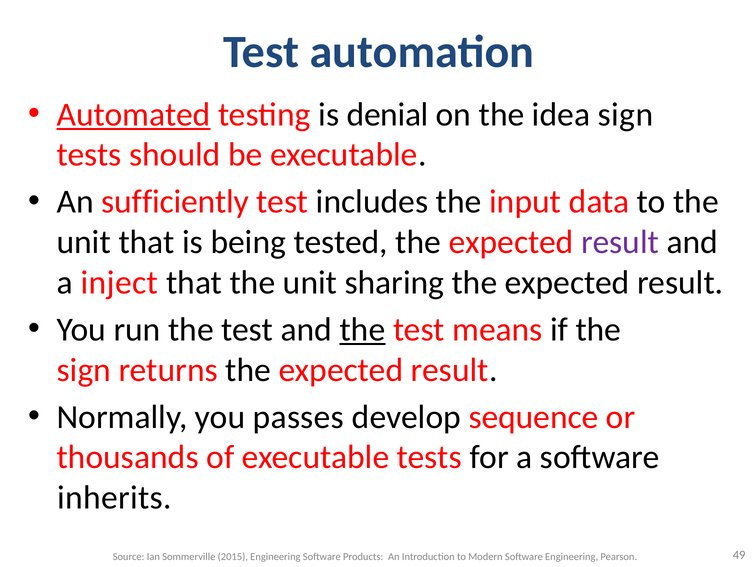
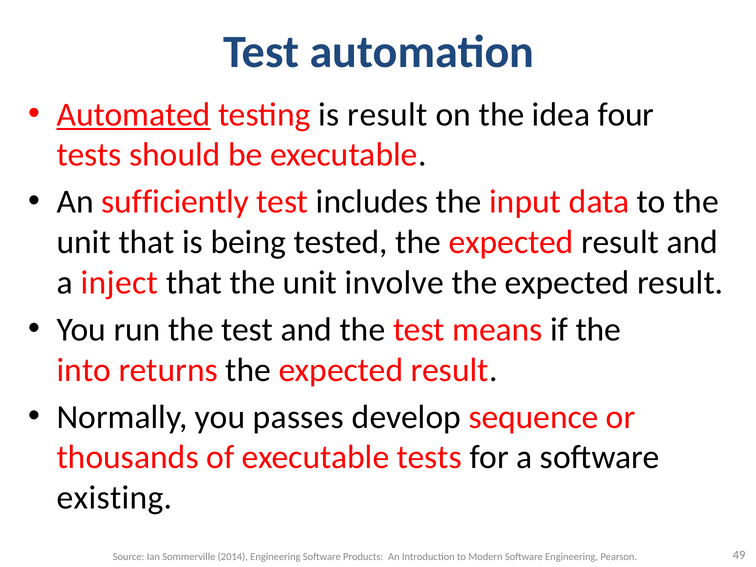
is denial: denial -> result
idea sign: sign -> four
result at (620, 242) colour: purple -> black
sharing: sharing -> involve
the at (362, 330) underline: present -> none
sign at (84, 370): sign -> into
inherits: inherits -> existing
2015: 2015 -> 2014
